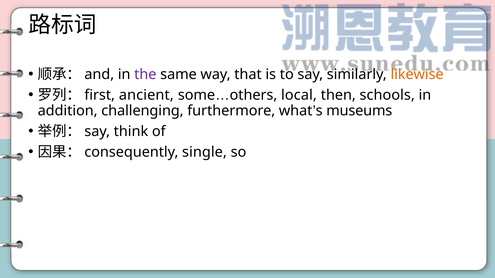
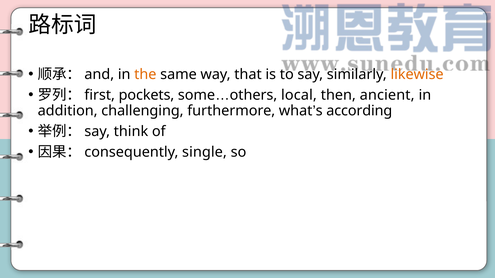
the colour: purple -> orange
ancient: ancient -> pockets
schools: schools -> ancient
museums: museums -> according
